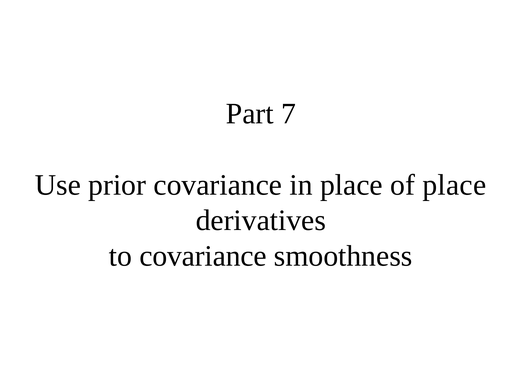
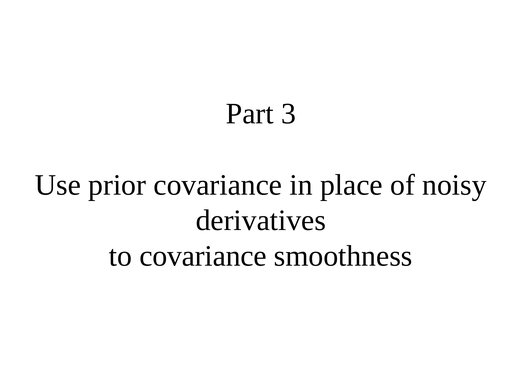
7: 7 -> 3
of place: place -> noisy
